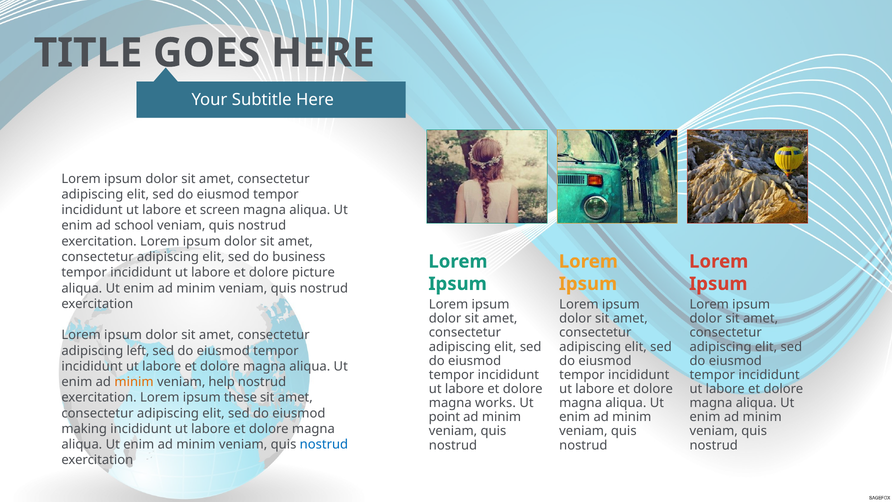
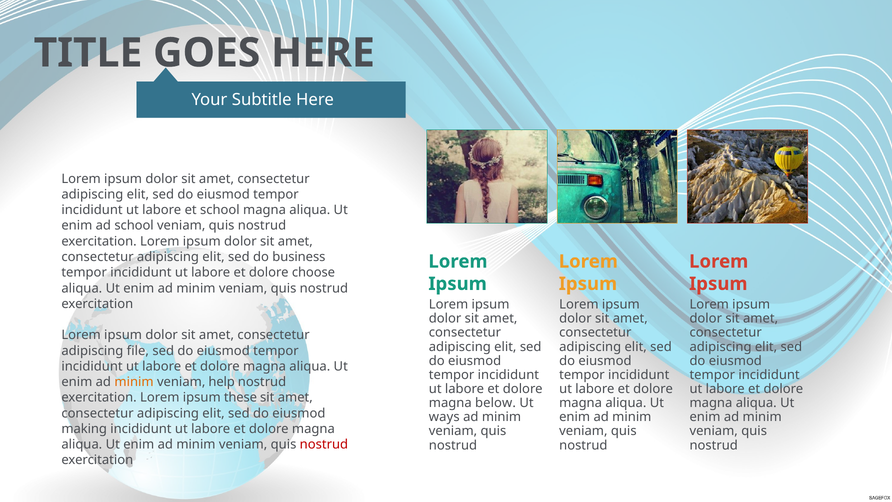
et screen: screen -> school
picture: picture -> choose
left: left -> file
works: works -> below
point: point -> ways
nostrud at (324, 444) colour: blue -> red
